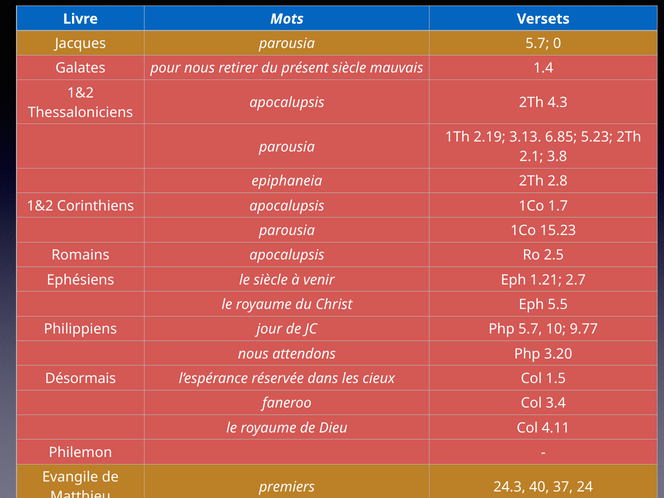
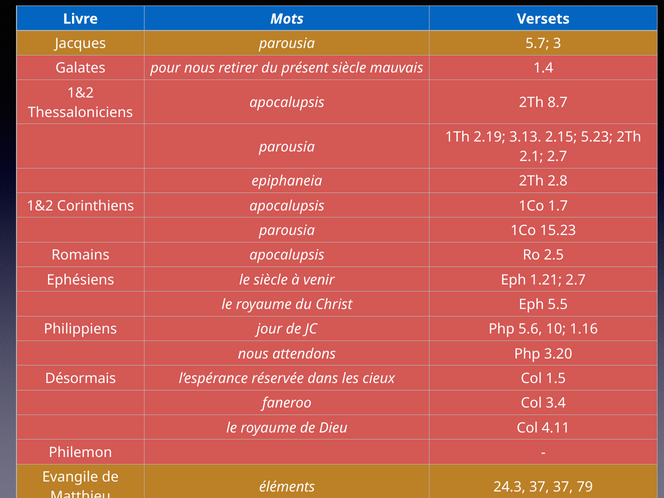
0: 0 -> 3
4.3: 4.3 -> 8.7
6.85: 6.85 -> 2.15
2.1 3.8: 3.8 -> 2.7
Php 5.7: 5.7 -> 5.6
10 9.77: 9.77 -> 1.16
premiers: premiers -> éléments
24.3 40: 40 -> 37
24: 24 -> 79
